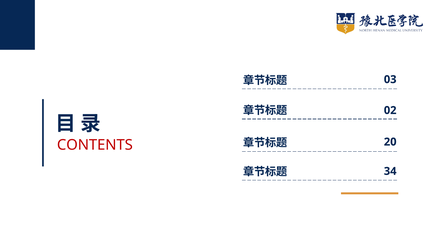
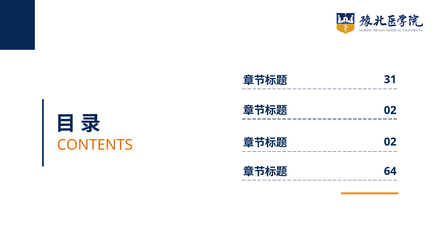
03: 03 -> 31
20 at (390, 142): 20 -> 02
CONTENTS colour: red -> orange
34: 34 -> 64
